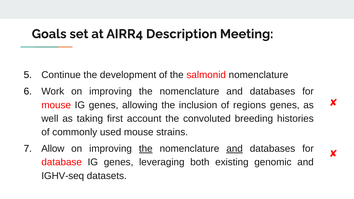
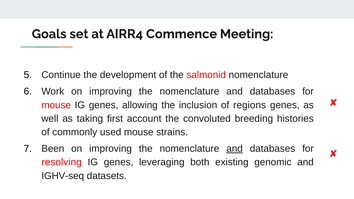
Description: Description -> Commence
Allow: Allow -> Been
the at (146, 149) underline: present -> none
database: database -> resolving
